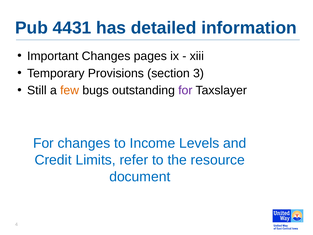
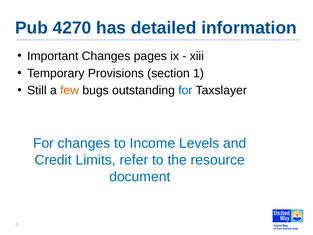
4431: 4431 -> 4270
3: 3 -> 1
for at (185, 90) colour: purple -> blue
